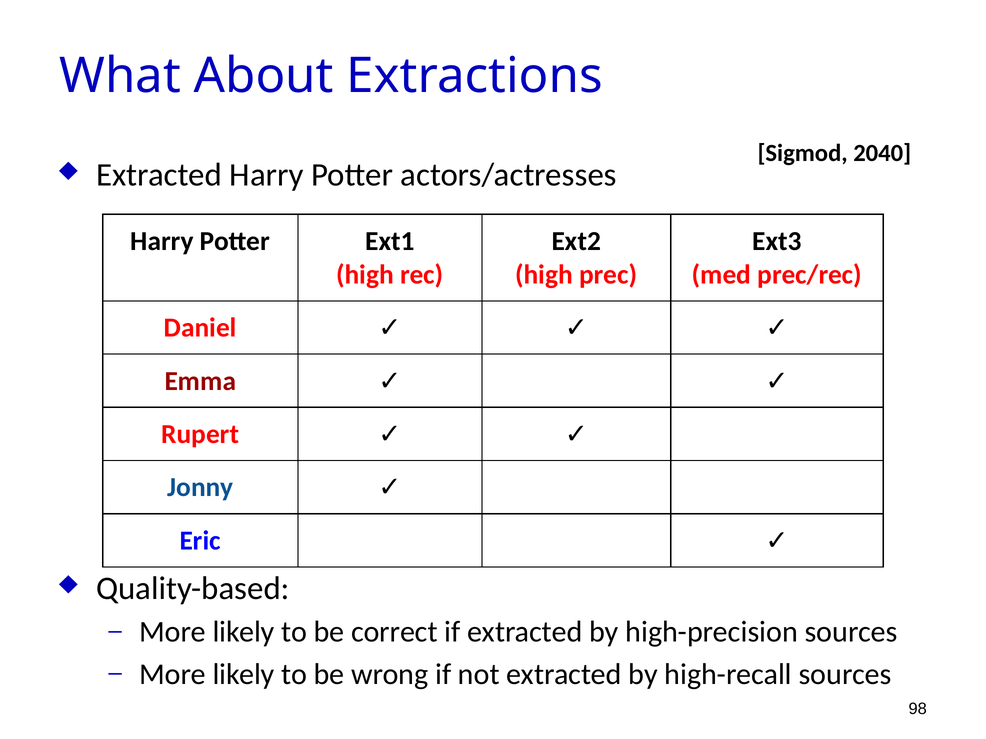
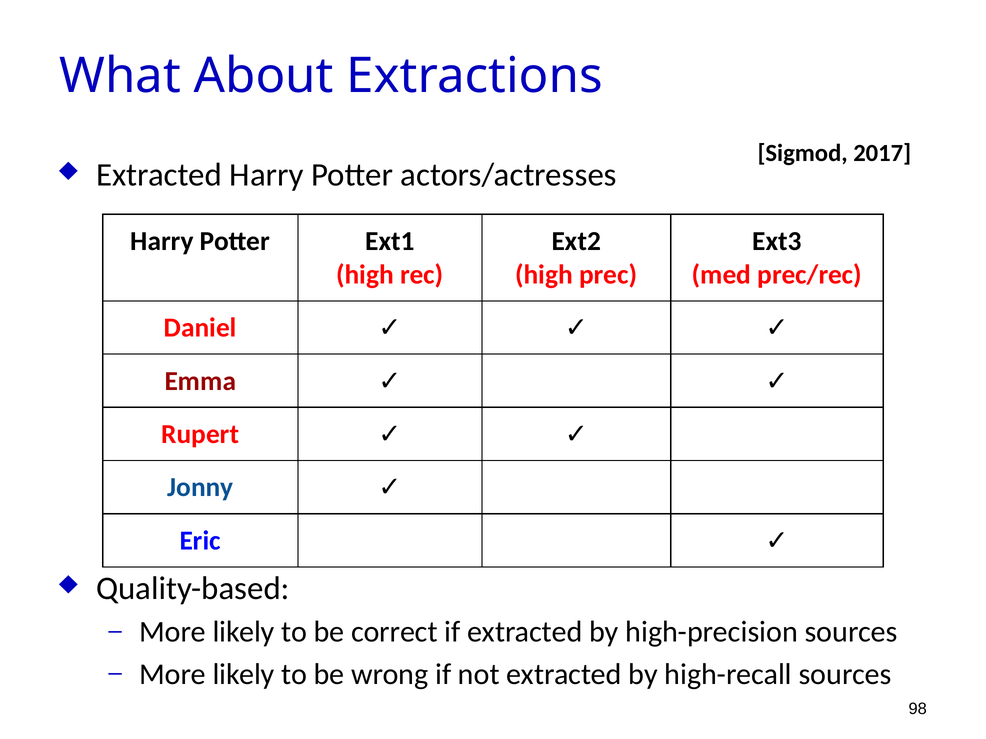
2040: 2040 -> 2017
